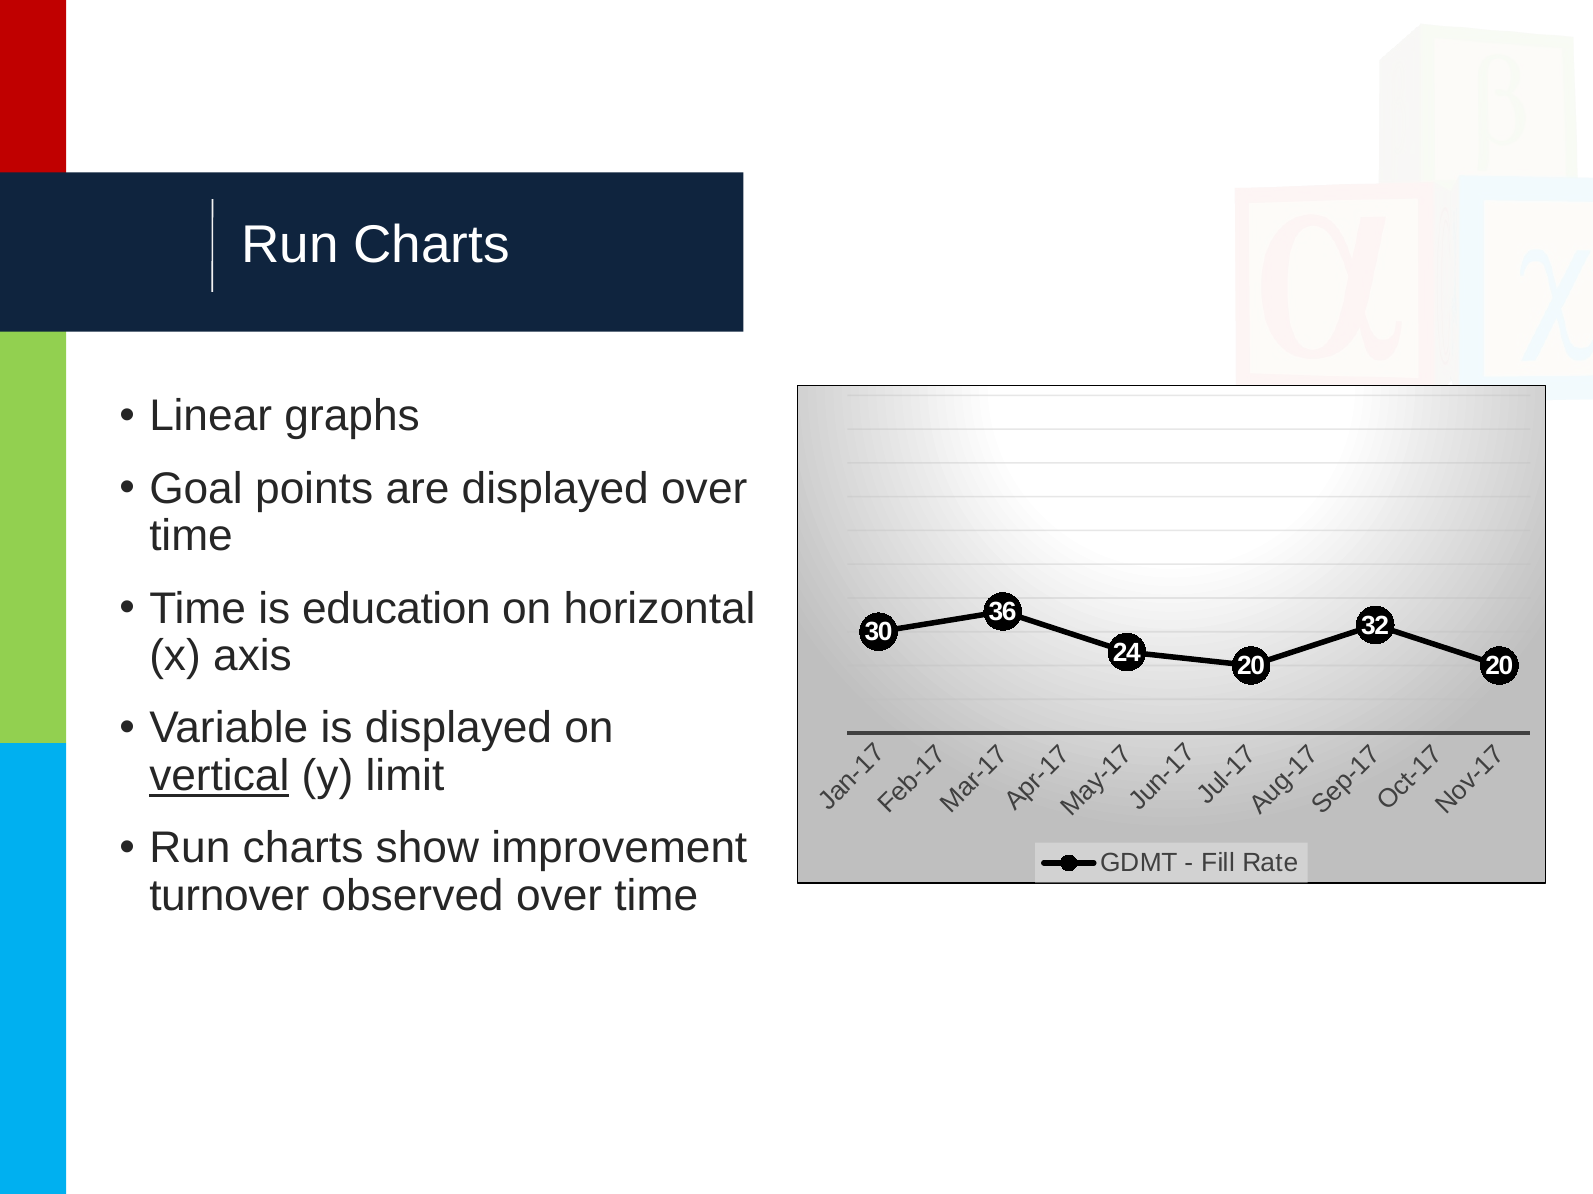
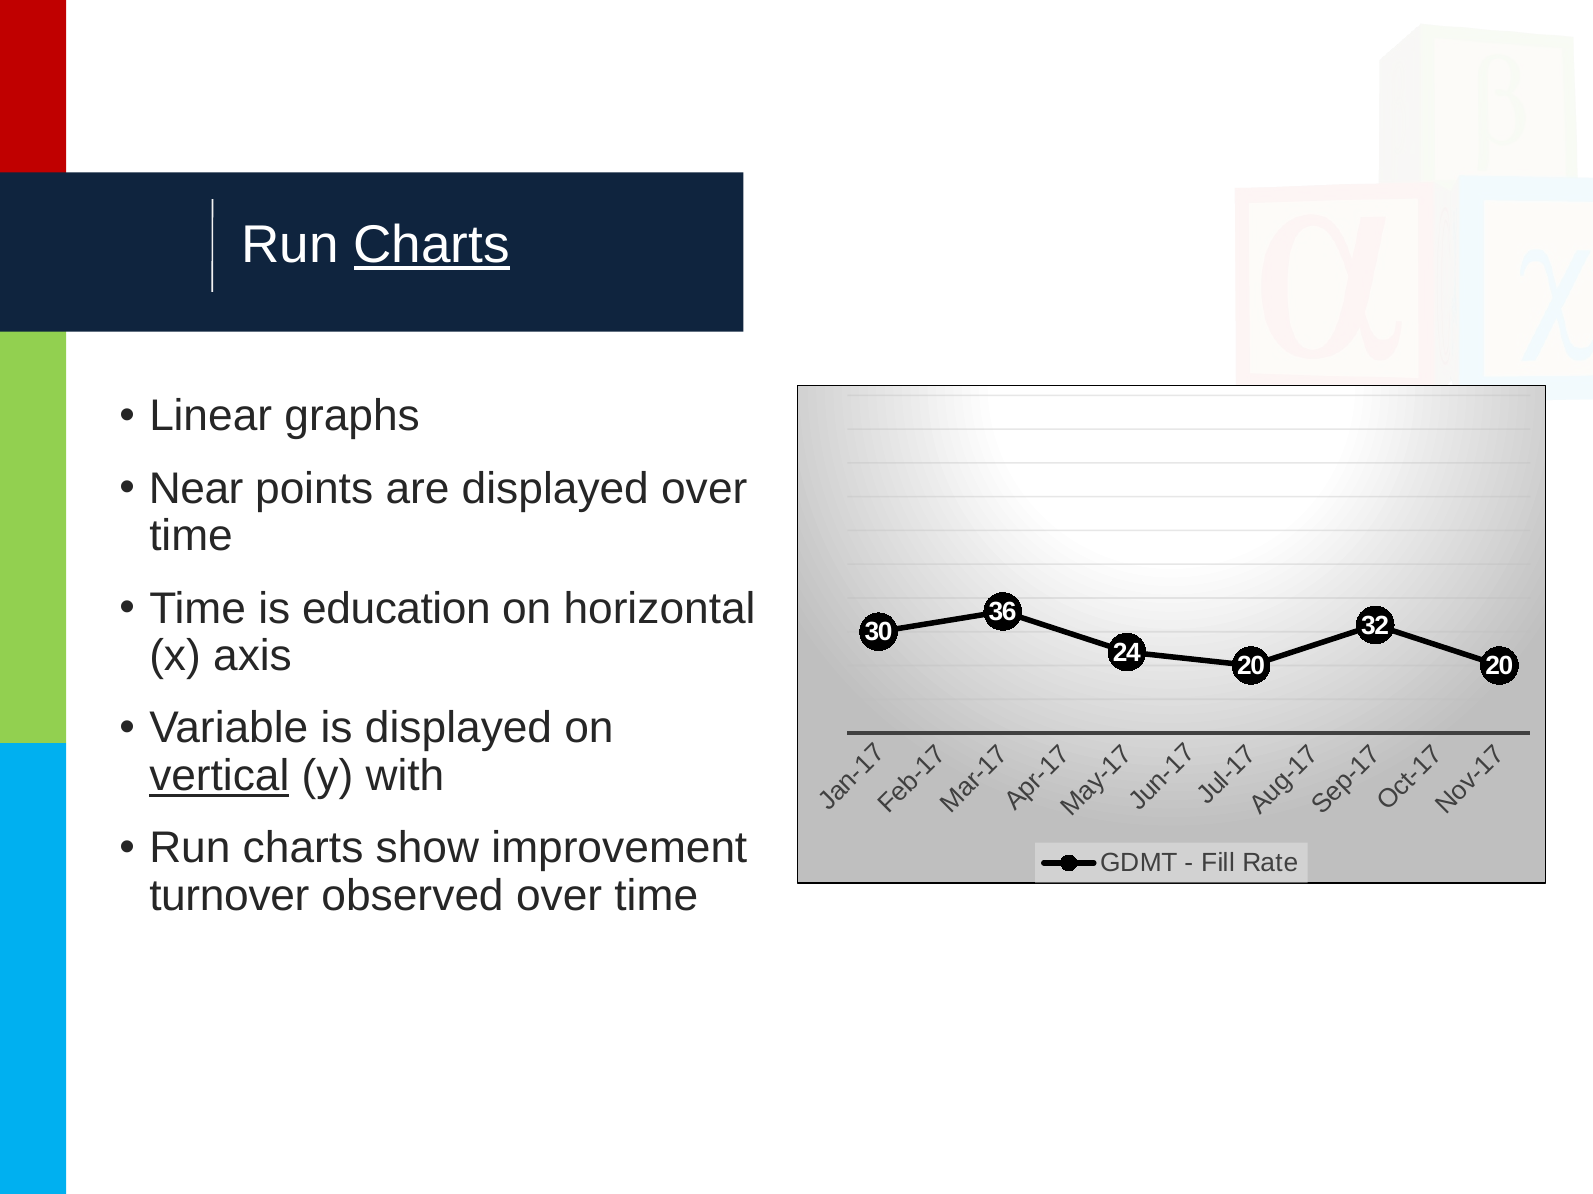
Charts at (432, 245) underline: none -> present
Goal: Goal -> Near
limit: limit -> with
